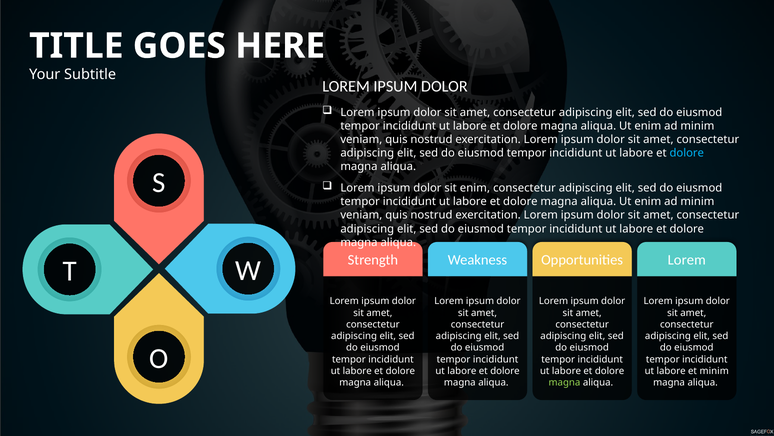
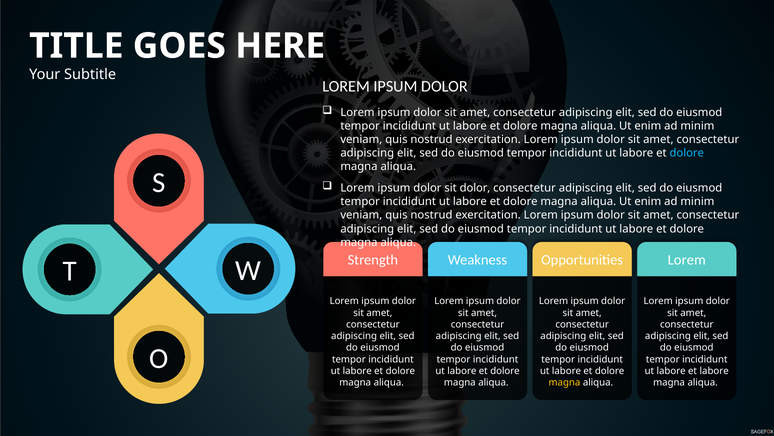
sit enim: enim -> dolor
et minim: minim -> labore
magna at (564, 382) colour: light green -> yellow
